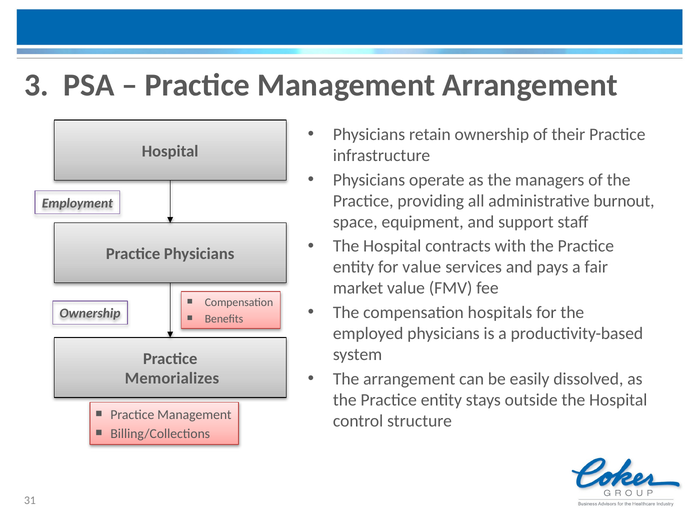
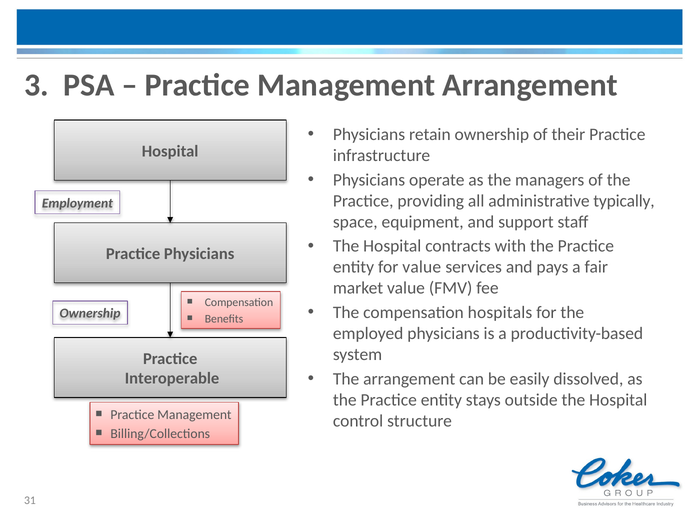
burnout: burnout -> typically
Memorializes: Memorializes -> Interoperable
